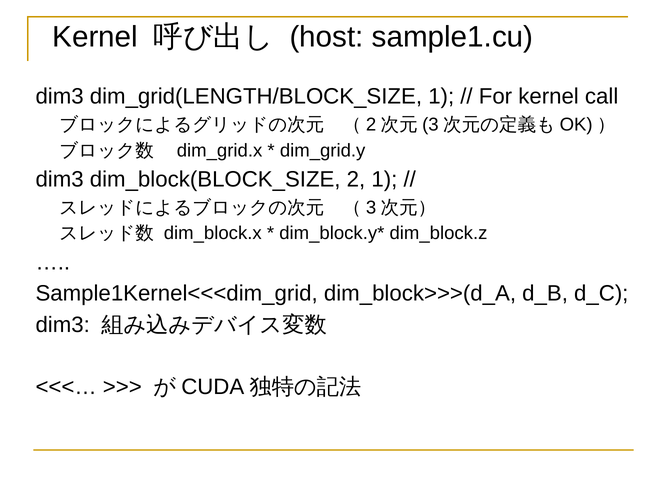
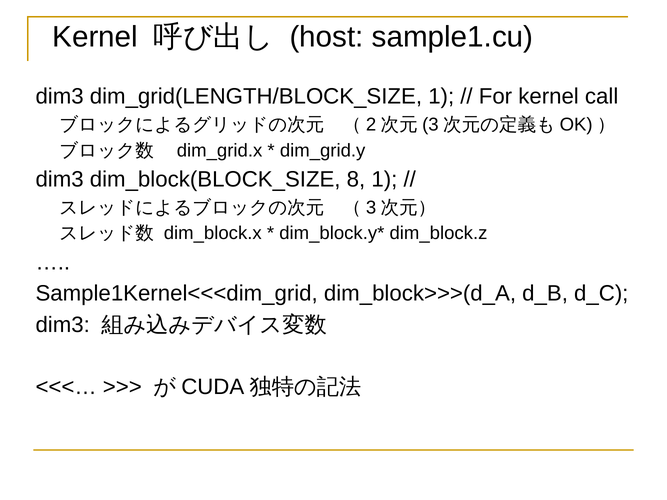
2: 2 -> 8
